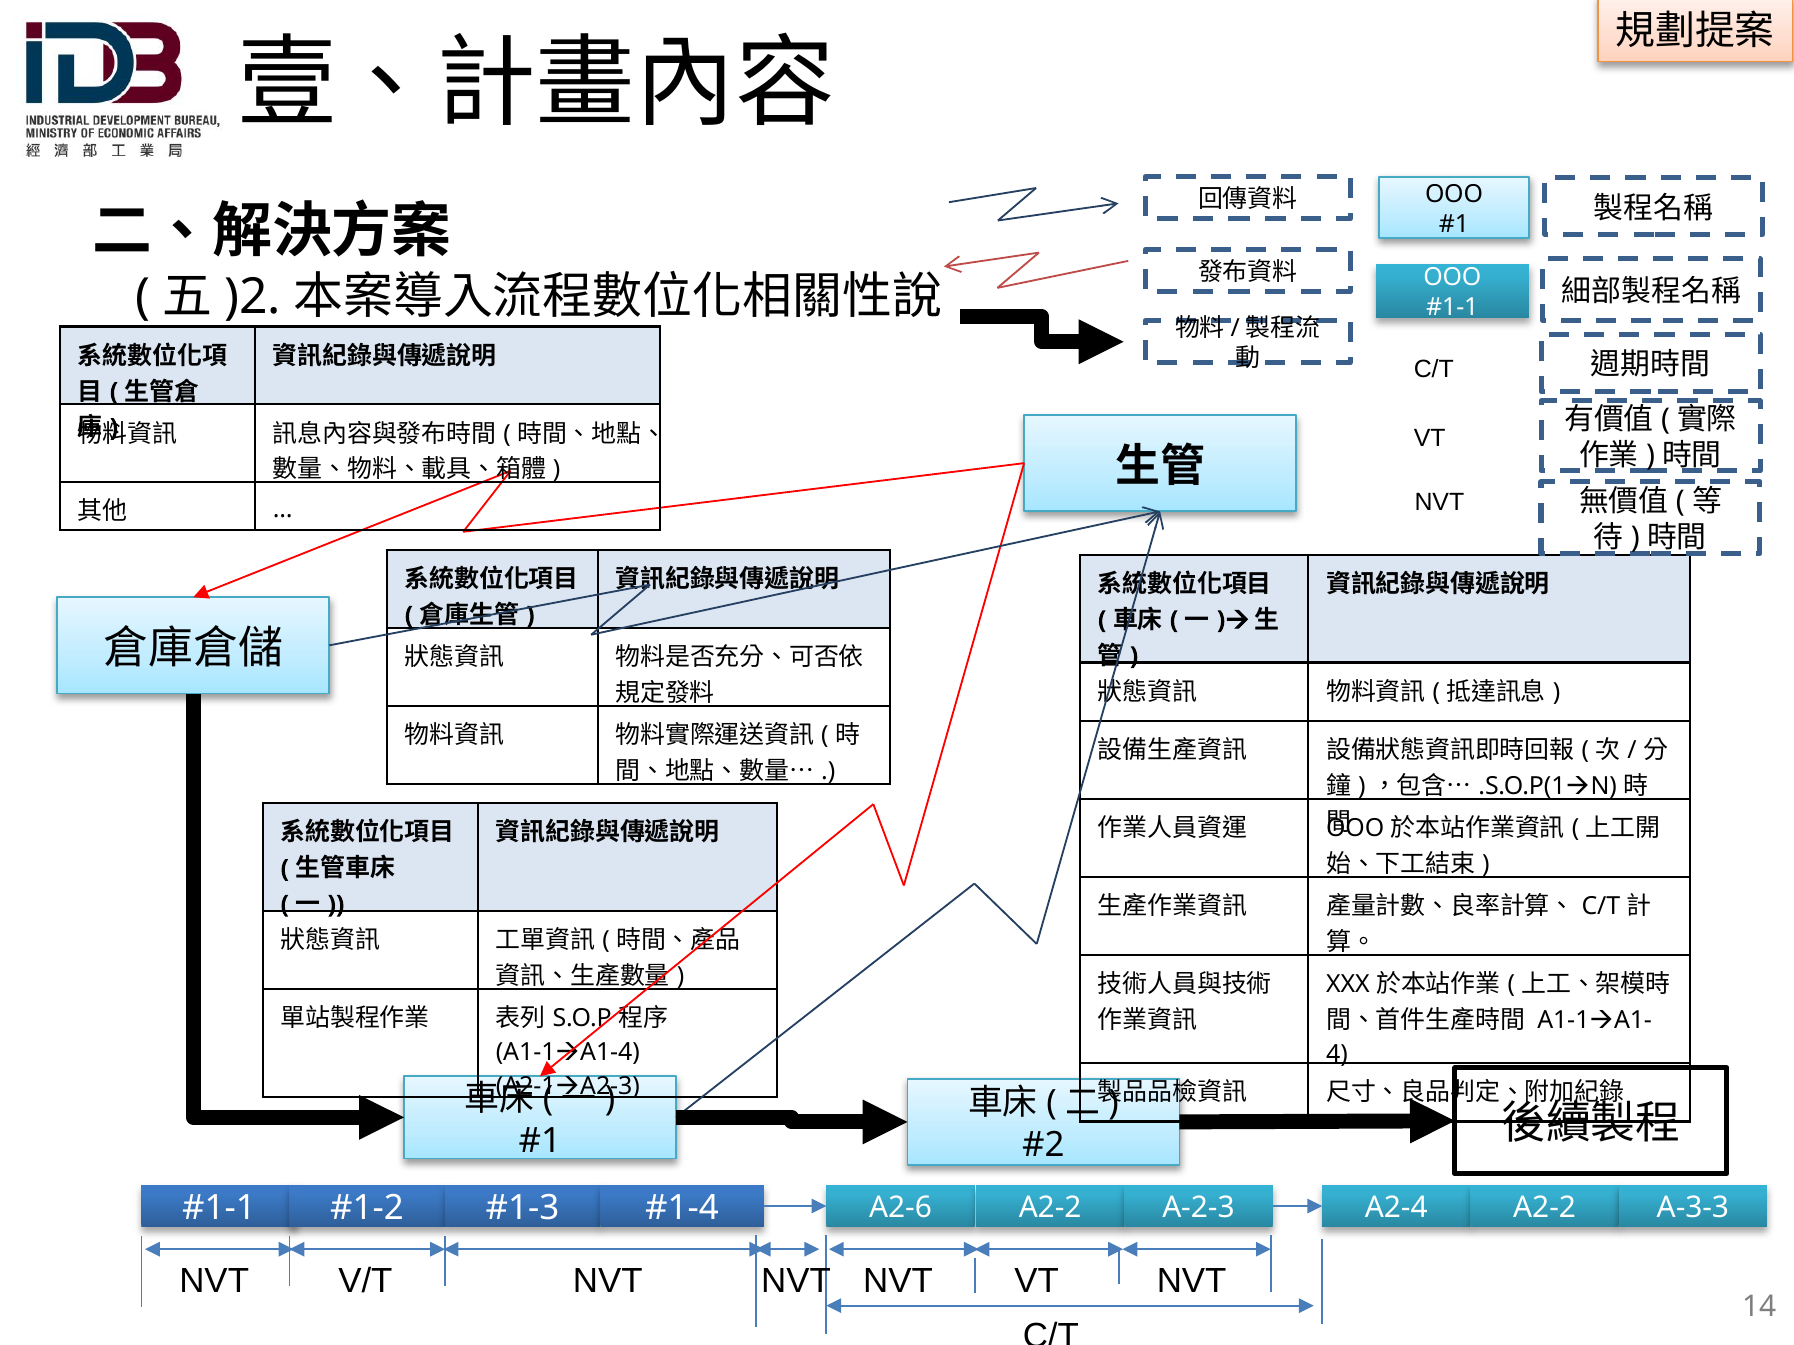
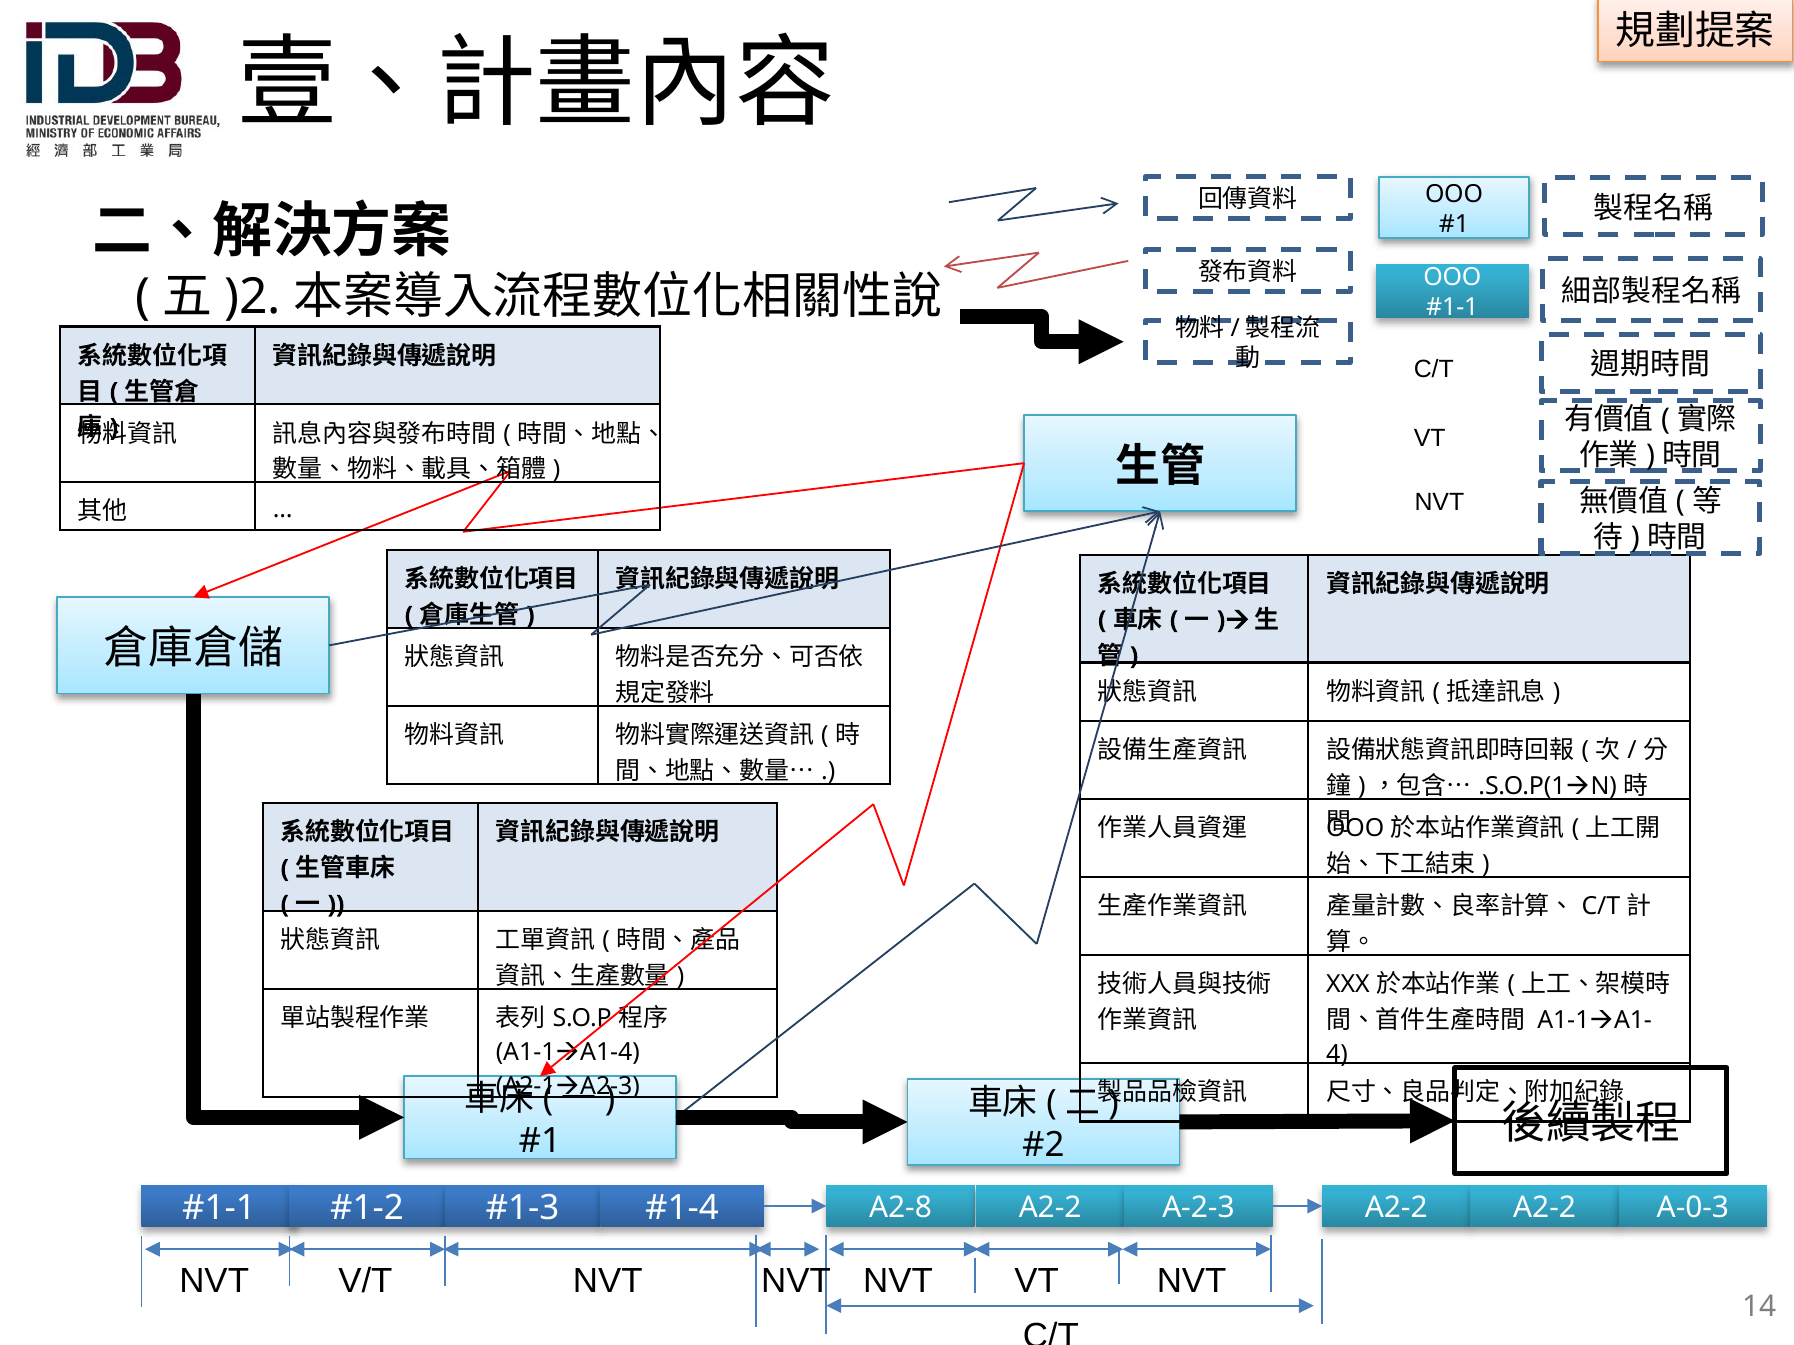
A2-6: A2-6 -> A2-8
A-2-3 A2-4: A2-4 -> A2-2
A-3-3: A-3-3 -> A-0-3
